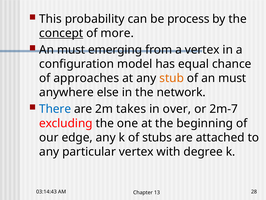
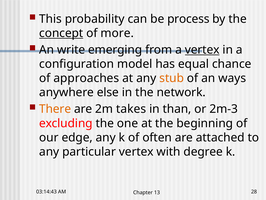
must at (71, 50): must -> write
vertex at (202, 50) underline: none -> present
of an must: must -> ways
There colour: blue -> orange
over: over -> than
2m-7: 2m-7 -> 2m-3
stubs: stubs -> often
